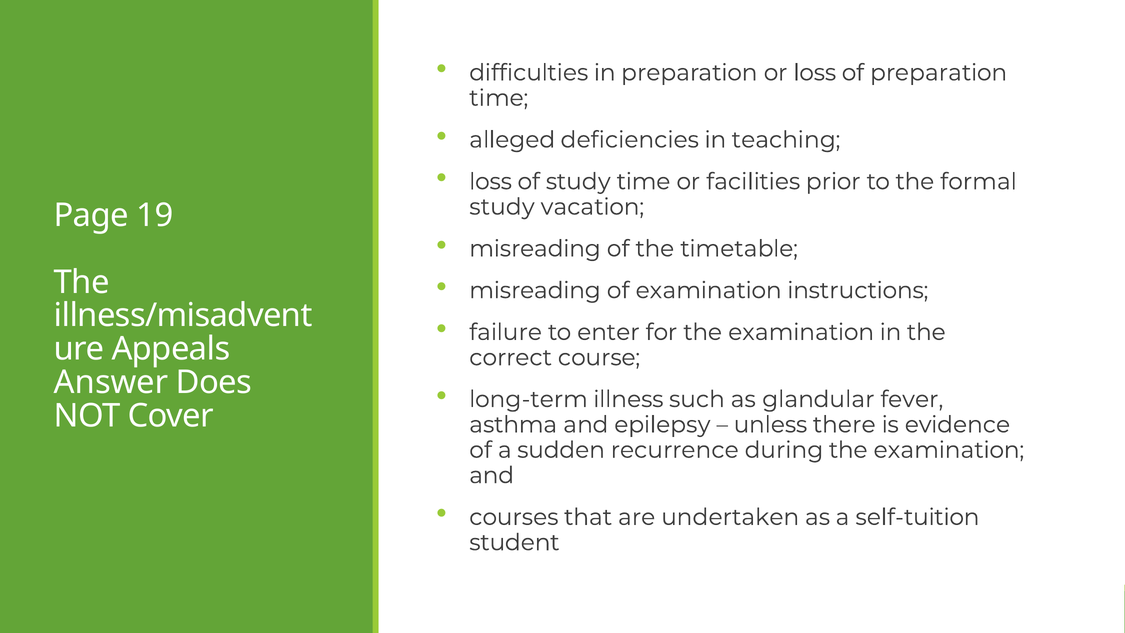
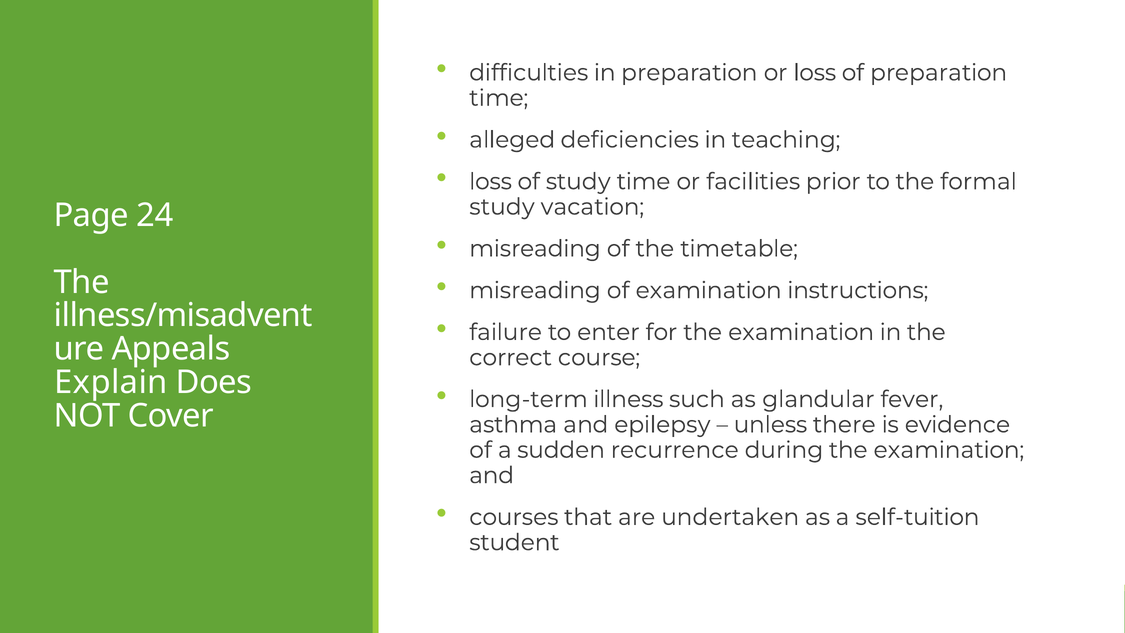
19: 19 -> 24
Answer: Answer -> Explain
